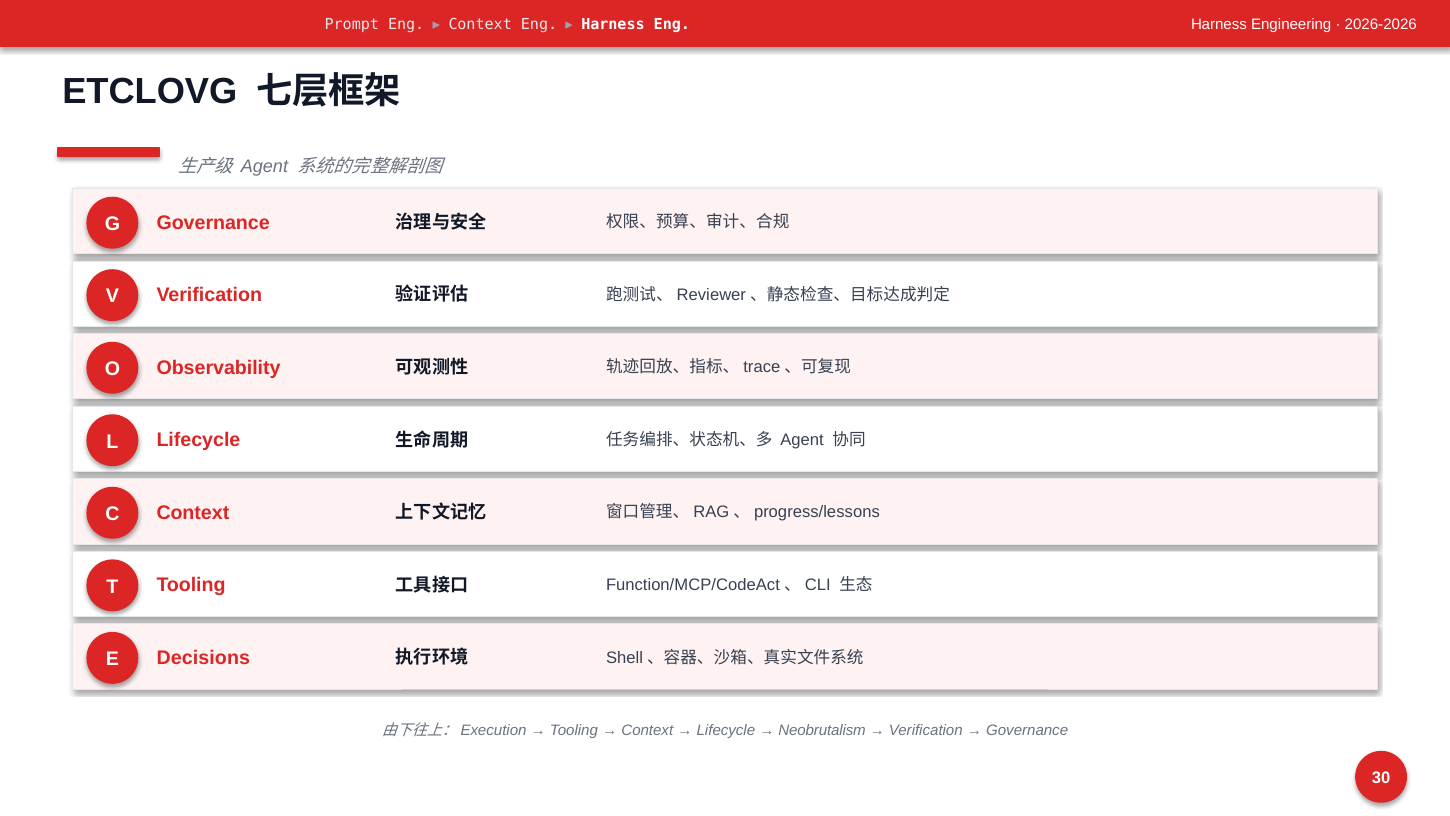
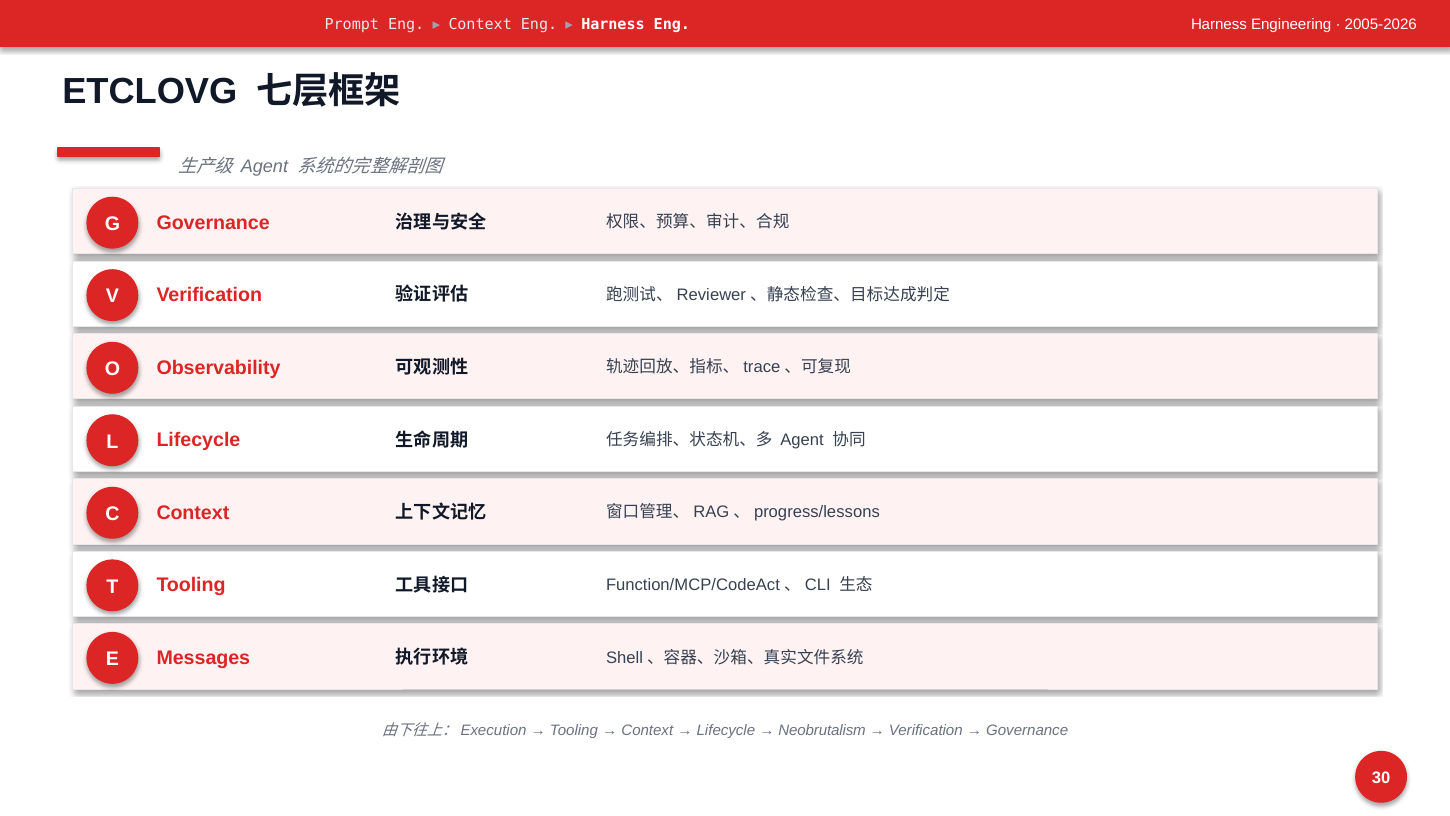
2026-2026: 2026-2026 -> 2005-2026
Decisions: Decisions -> Messages
